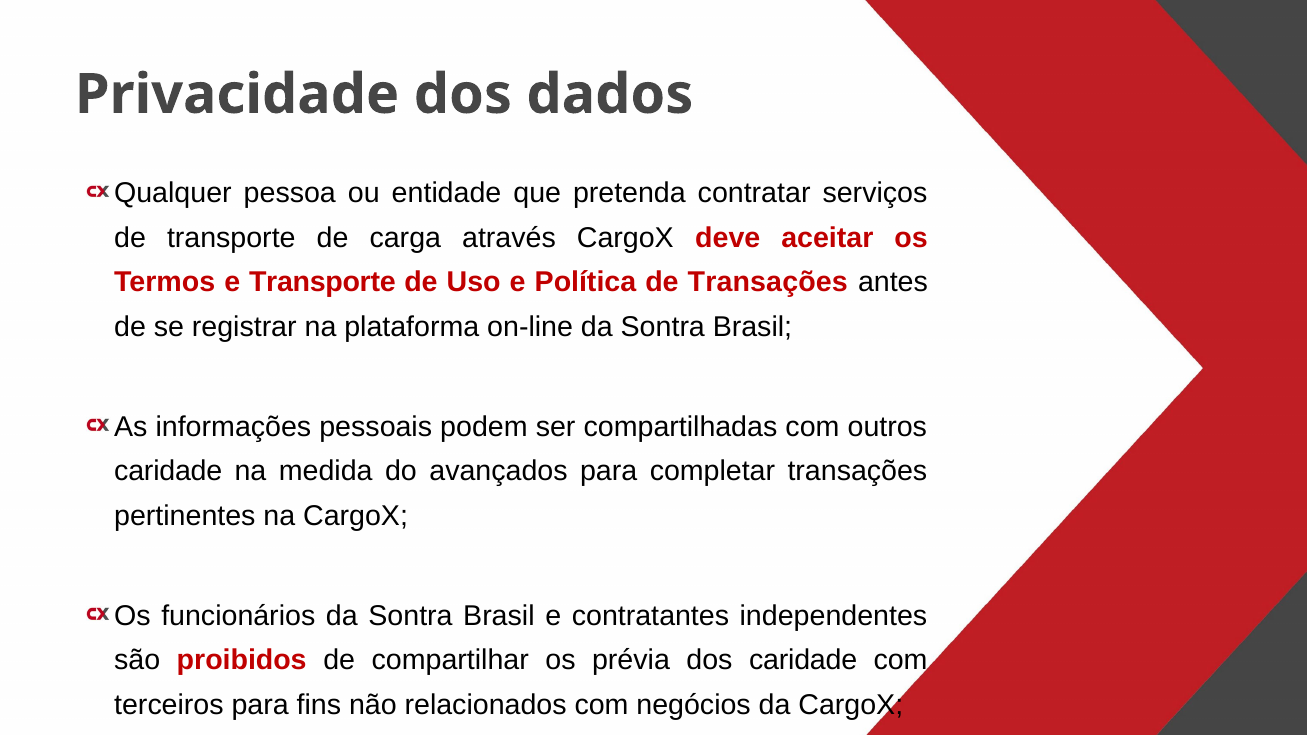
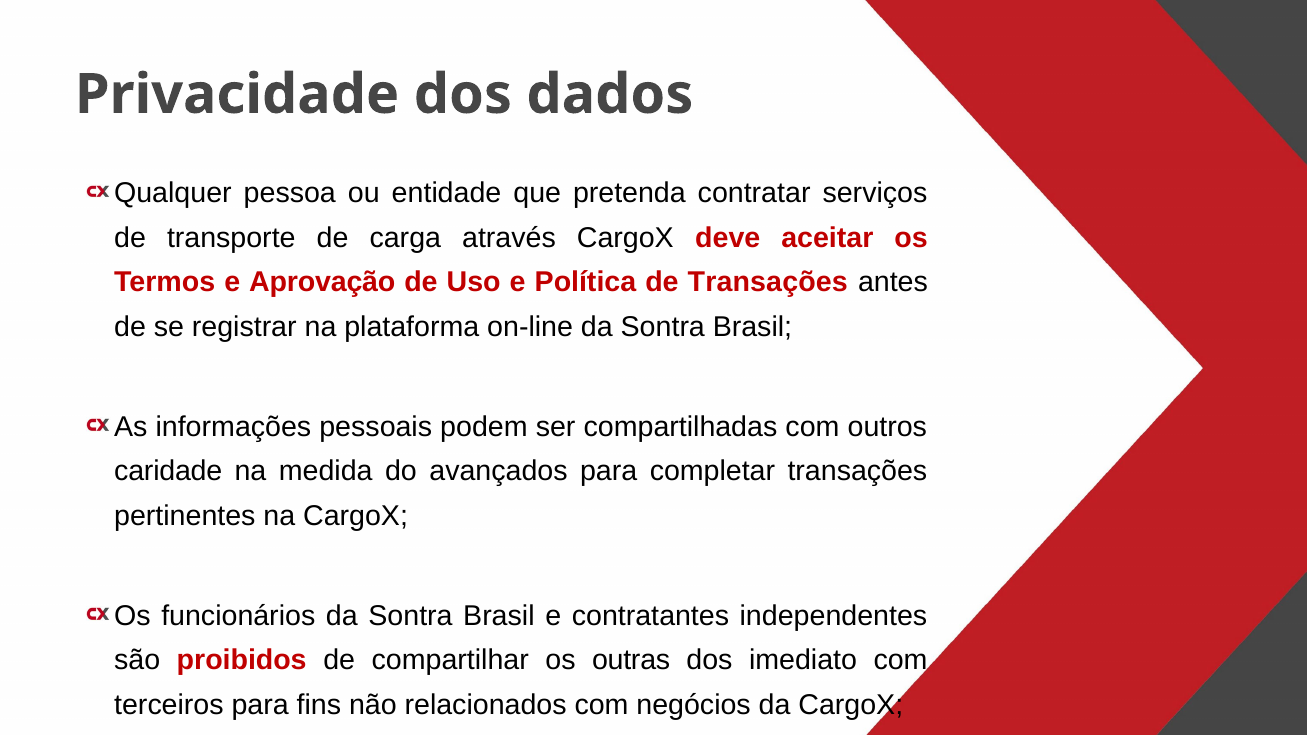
e Transporte: Transporte -> Aprovação
prévia: prévia -> outras
dos caridade: caridade -> imediato
